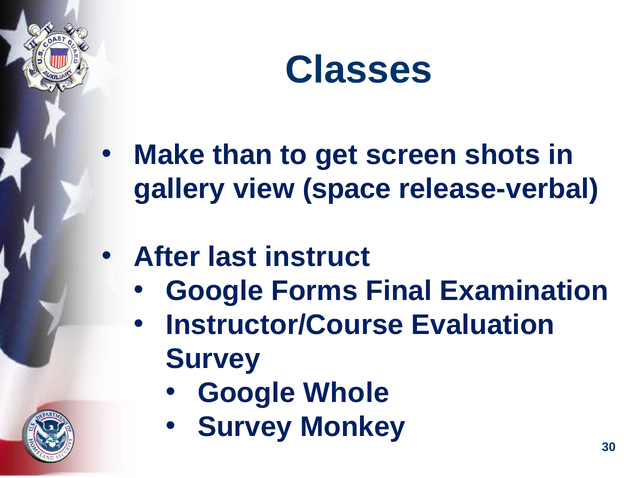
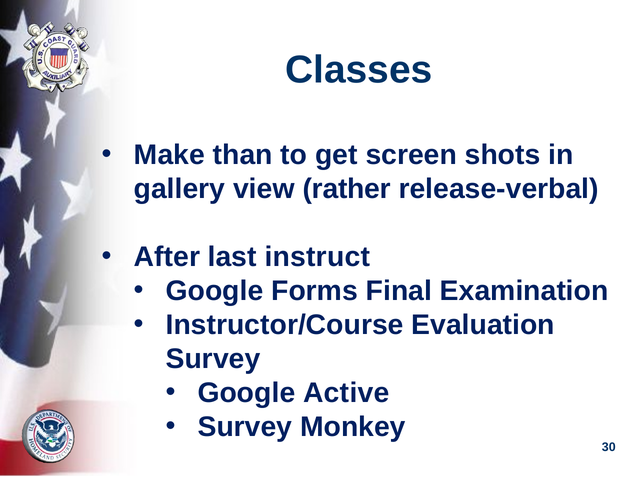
space: space -> rather
Whole: Whole -> Active
